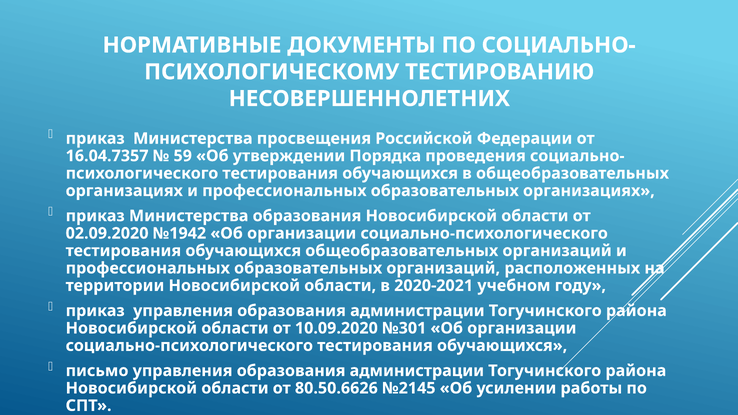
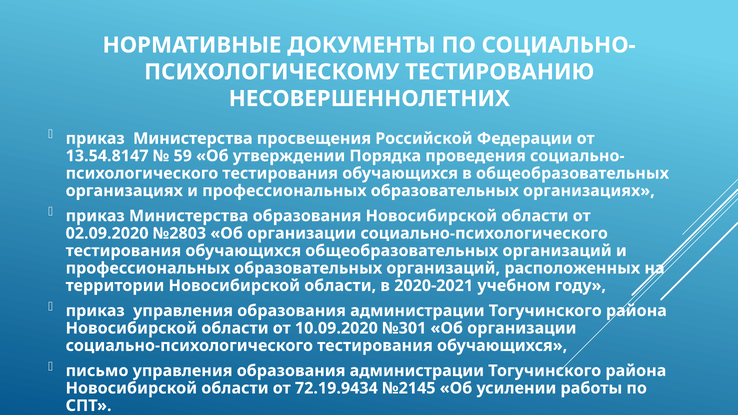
16.04.7357: 16.04.7357 -> 13.54.8147
№1942: №1942 -> №2803
80.50.6626: 80.50.6626 -> 72.19.9434
